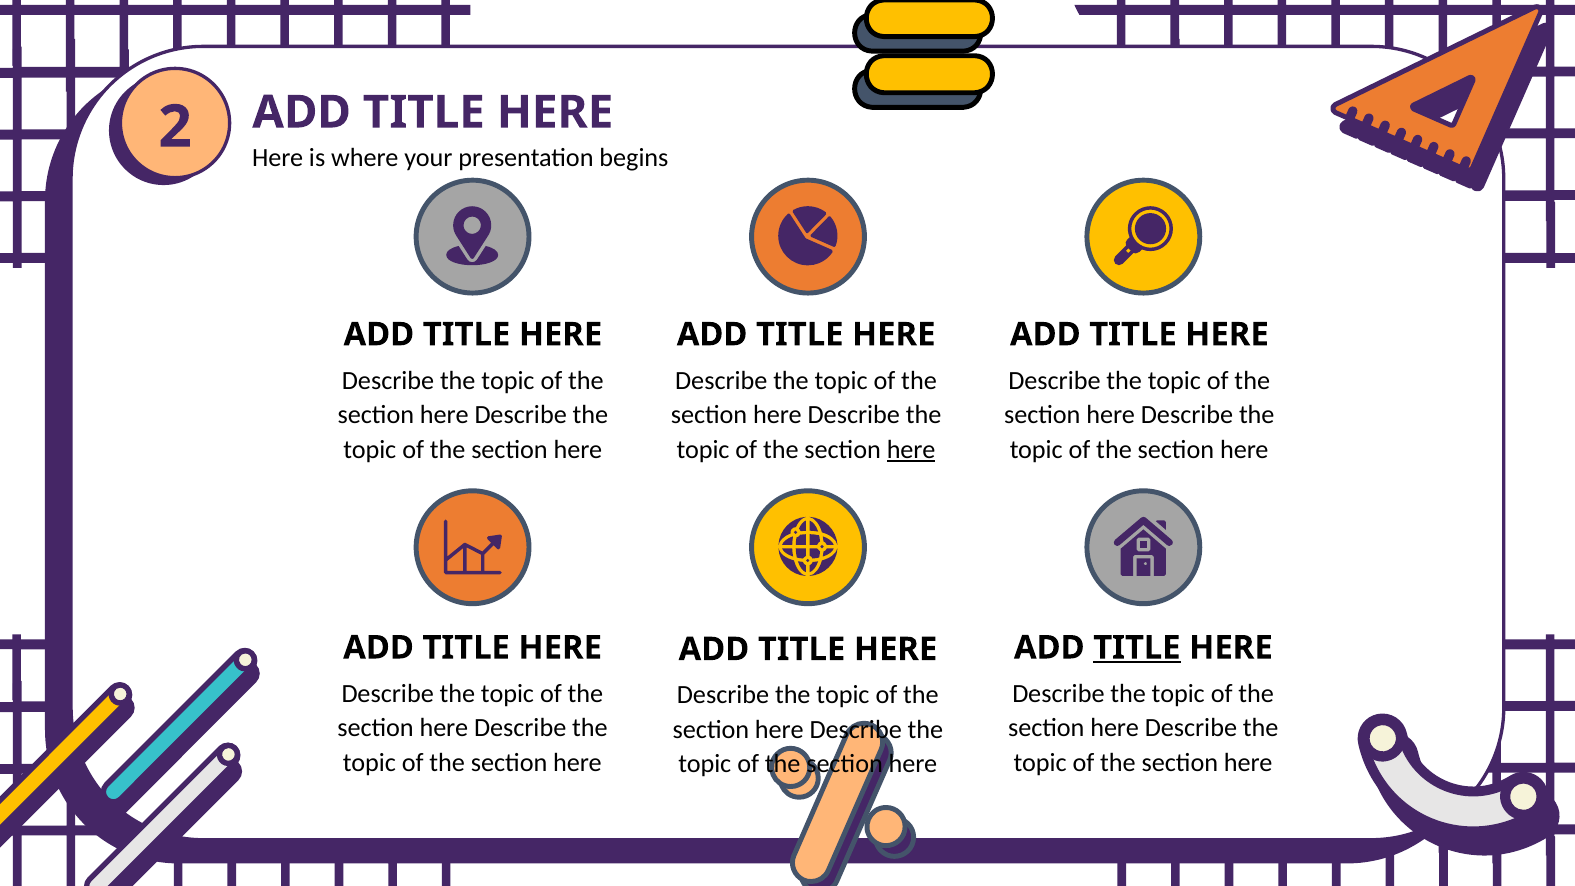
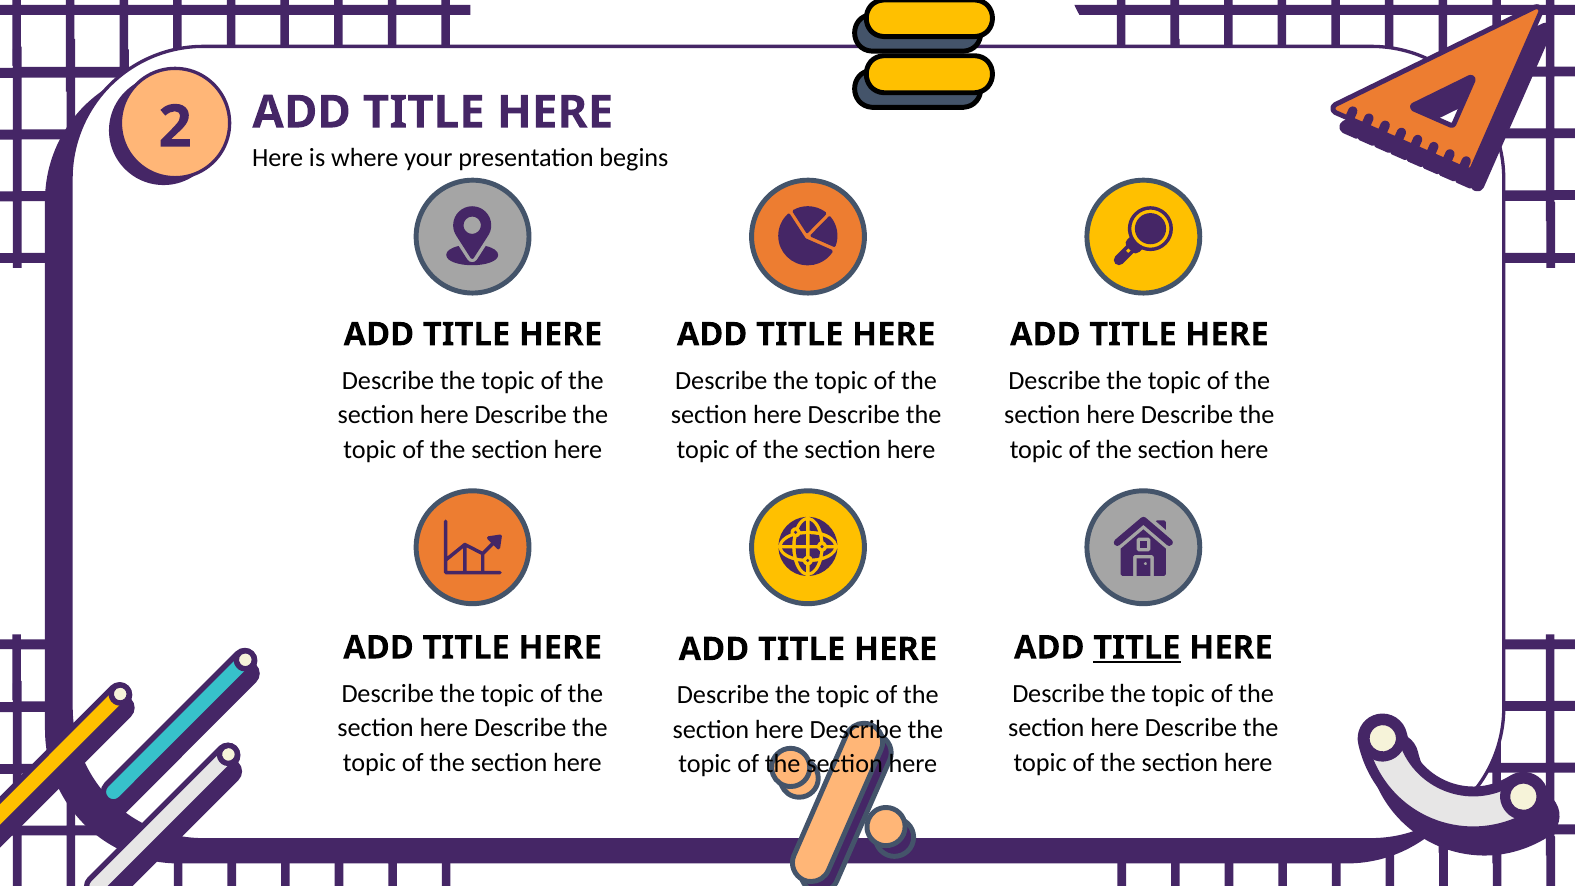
here at (911, 450) underline: present -> none
